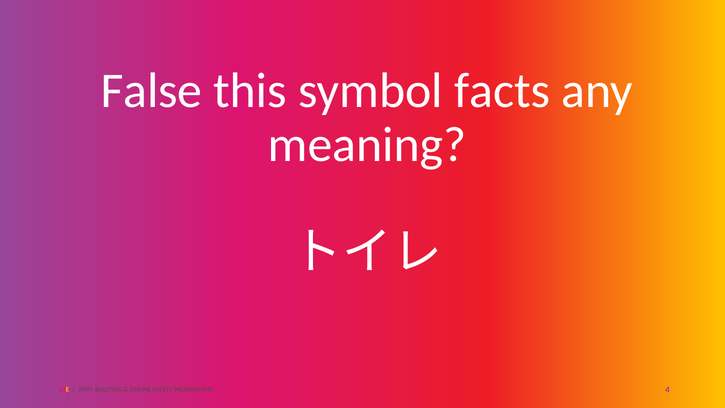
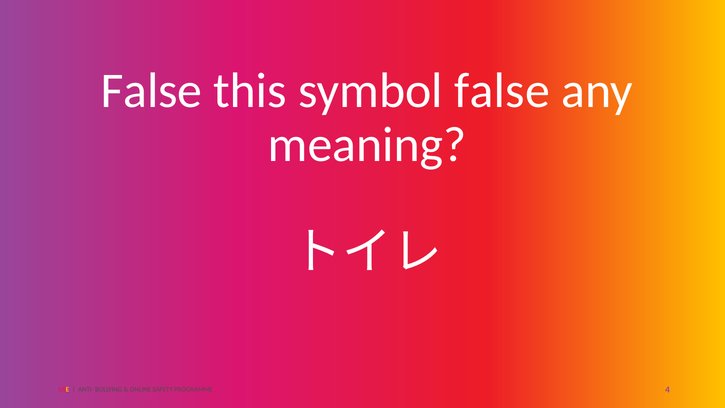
symbol facts: facts -> false
